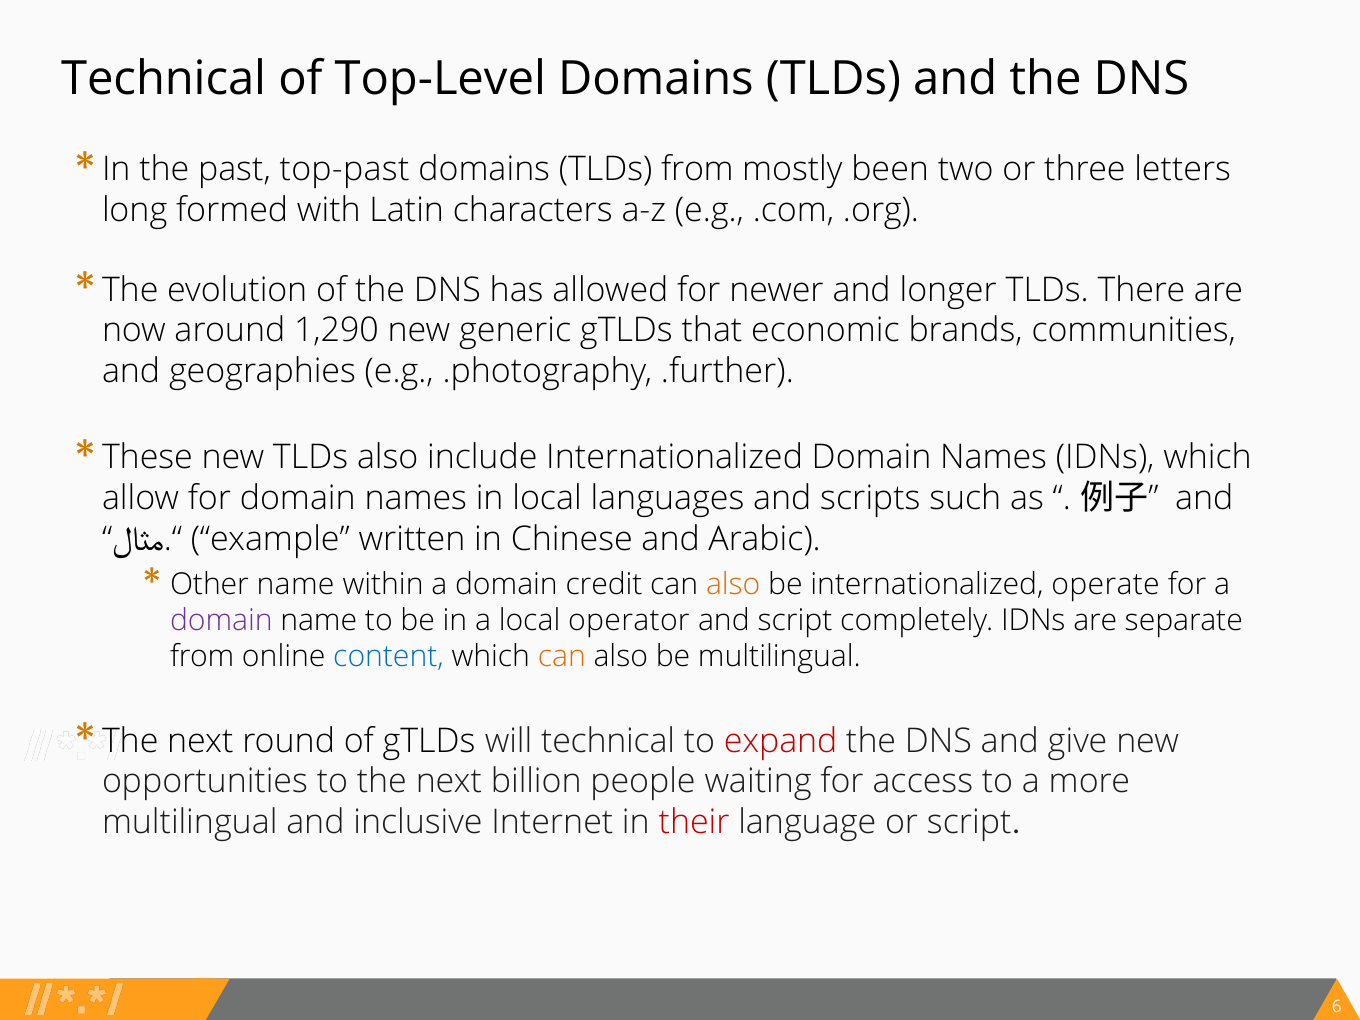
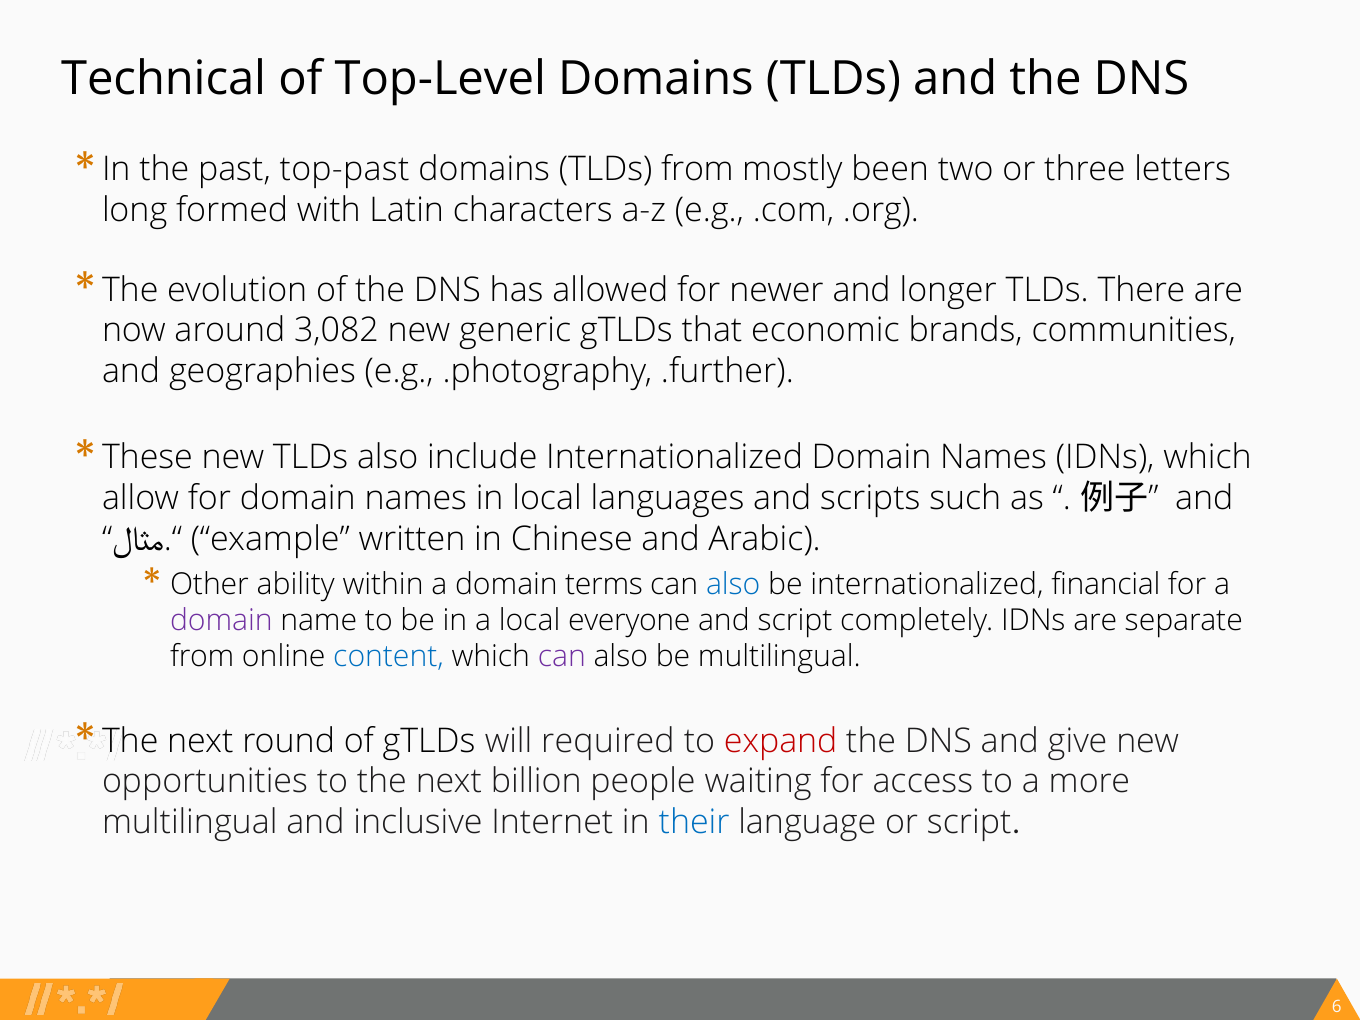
1,290: 1,290 -> 3,082
Other name: name -> ability
credit: credit -> terms
also at (733, 584) colour: orange -> blue
operate: operate -> financial
operator: operator -> everyone
can at (562, 657) colour: orange -> purple
will technical: technical -> required
their colour: red -> blue
